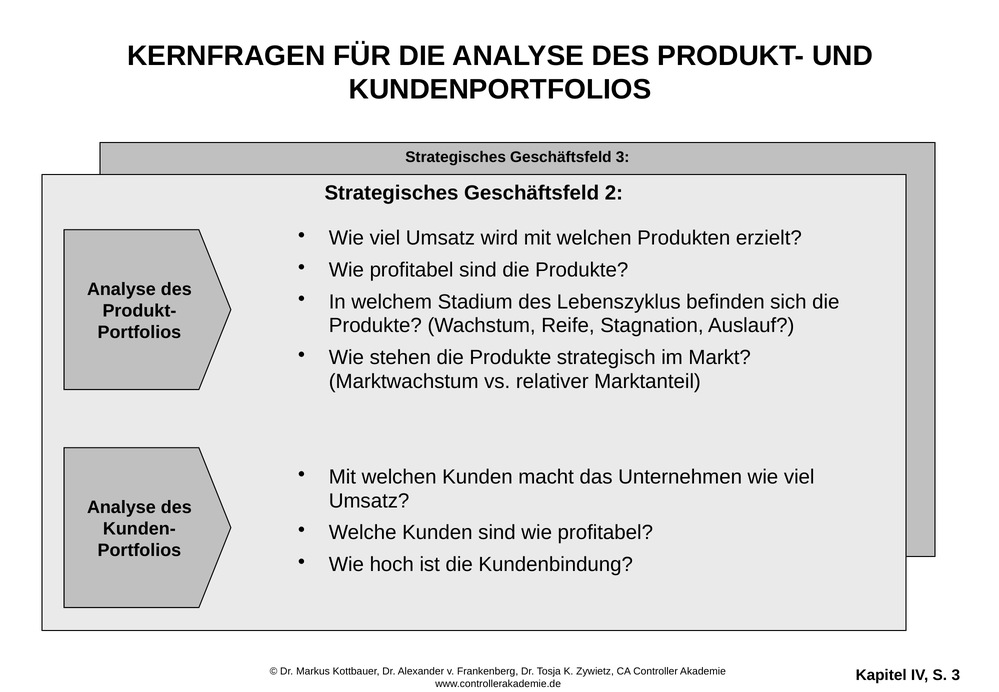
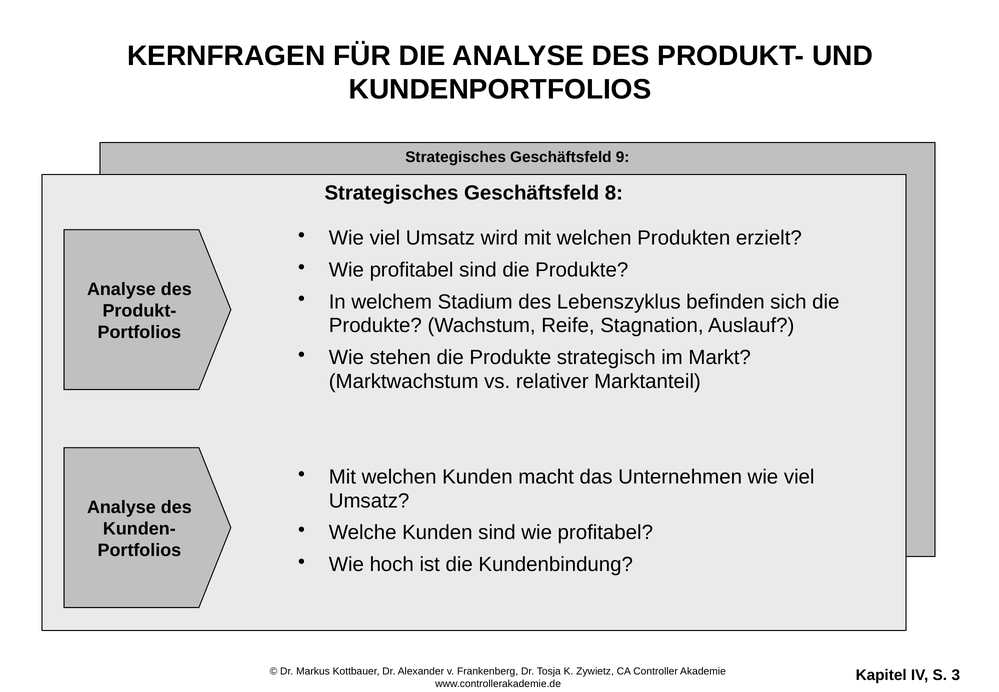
Geschäftsfeld 3: 3 -> 9
2: 2 -> 8
